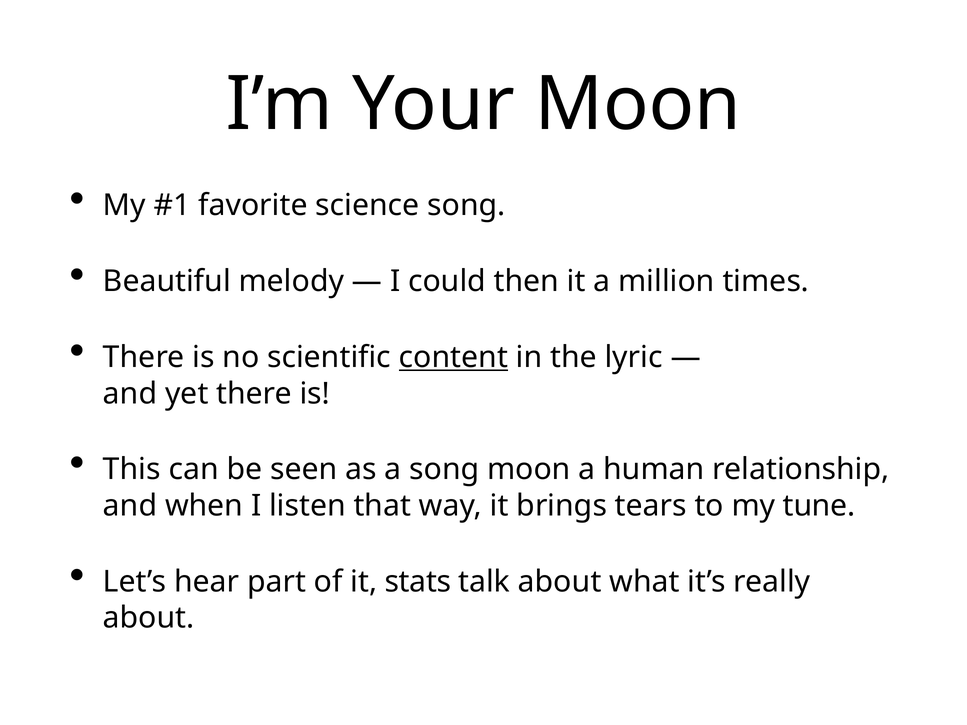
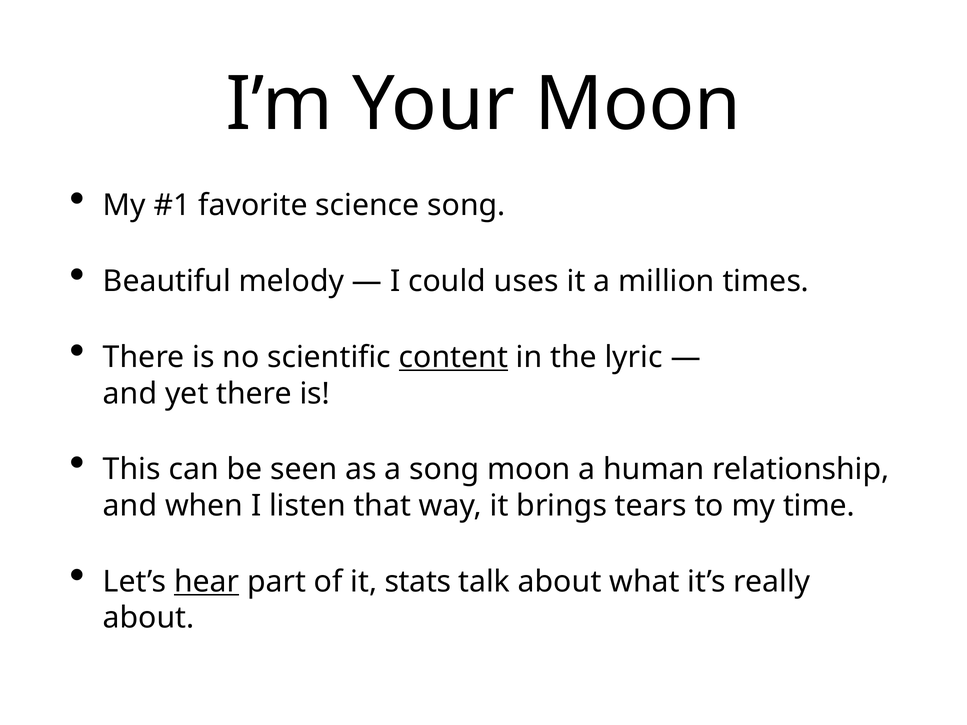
then: then -> uses
tune: tune -> time
hear underline: none -> present
